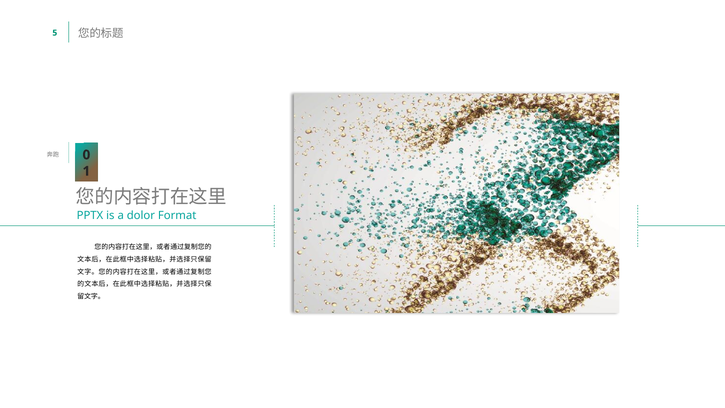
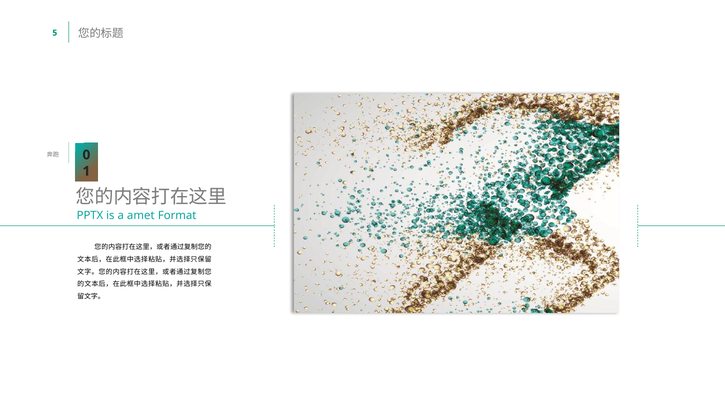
dolor: dolor -> amet
